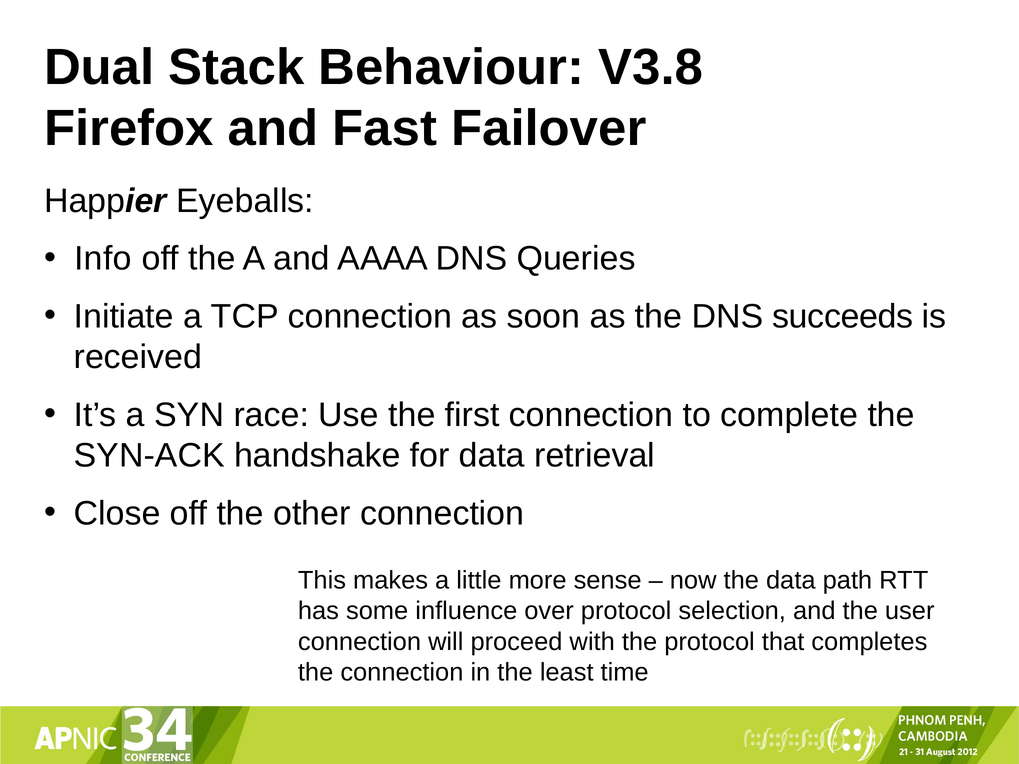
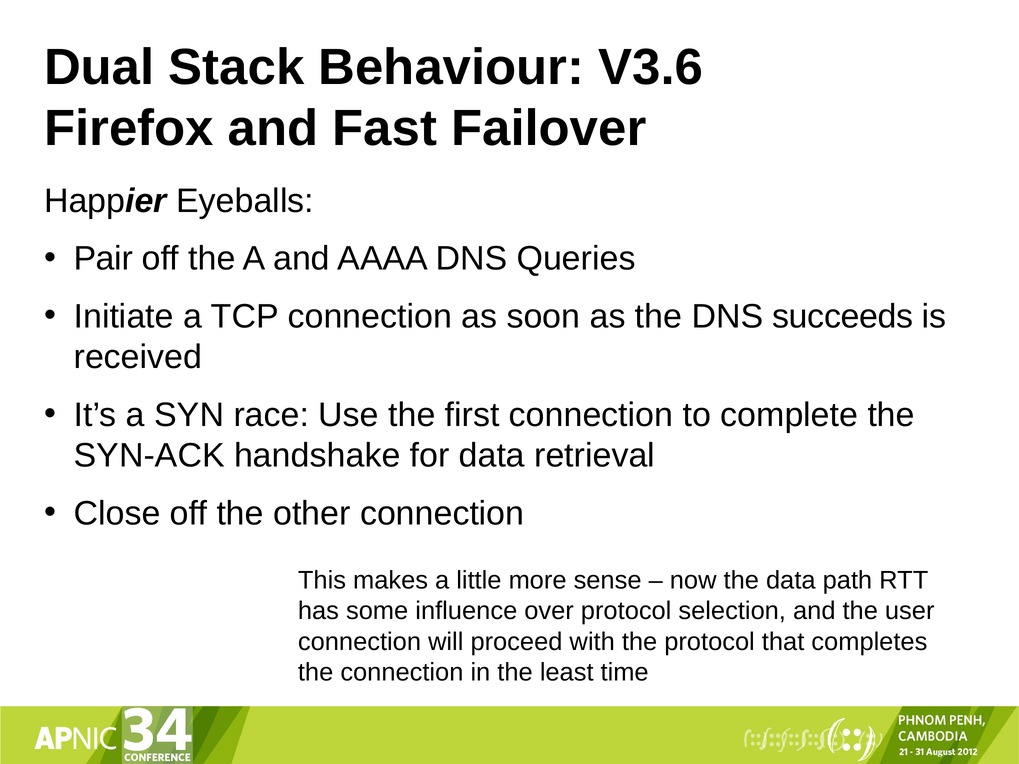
V3.8: V3.8 -> V3.6
Info: Info -> Pair
